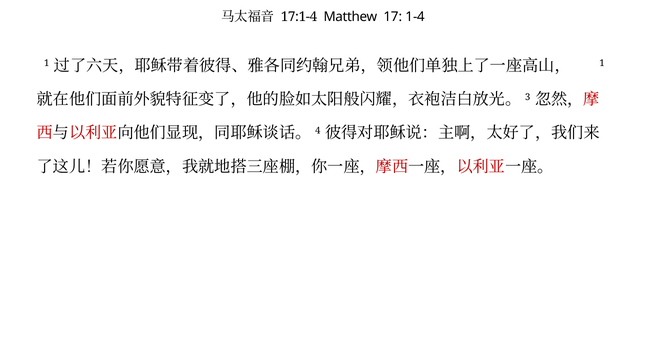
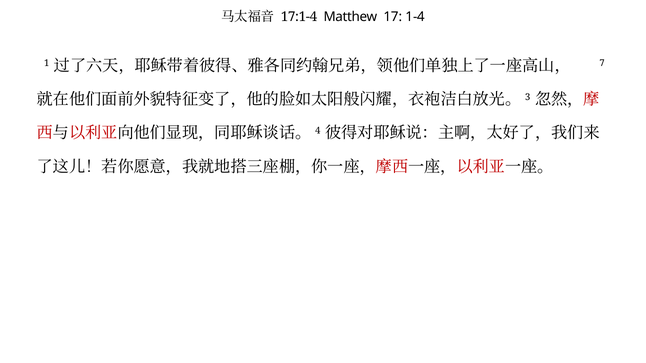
1 at (602, 63): 1 -> 7
